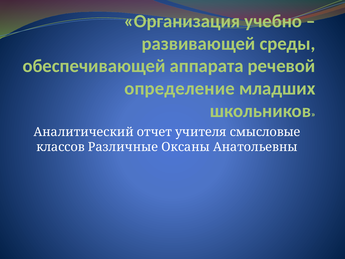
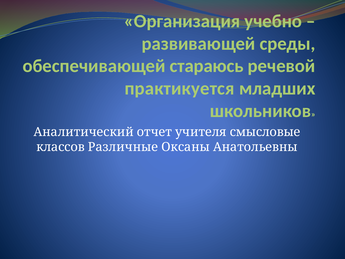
аппарата: аппарата -> стараюсь
определение: определение -> практикуется
